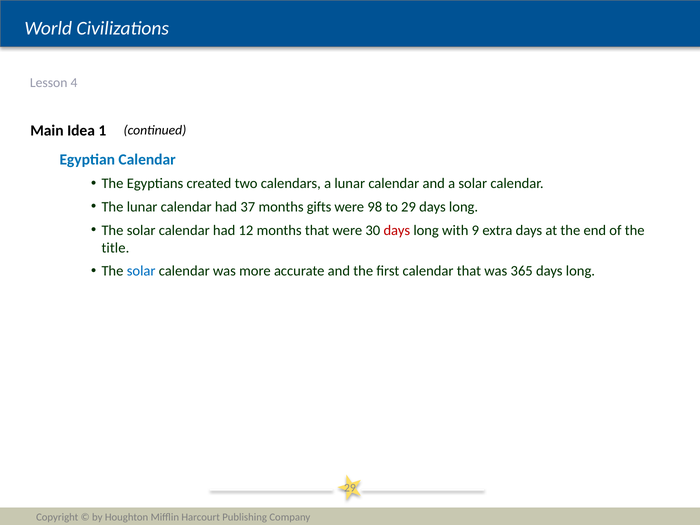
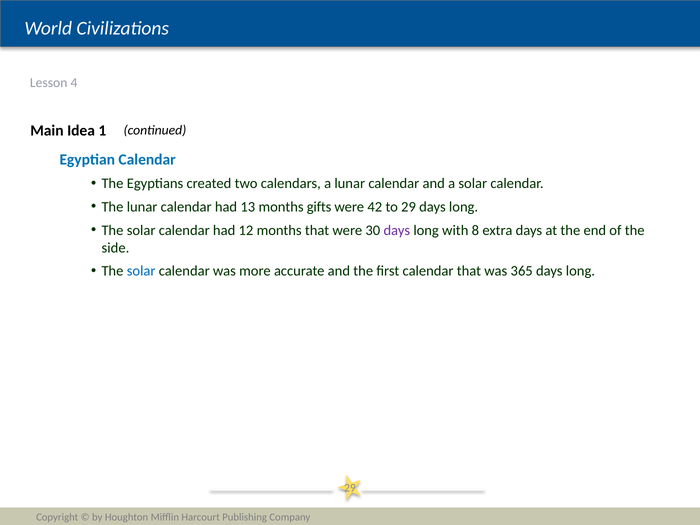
37: 37 -> 13
98: 98 -> 42
days at (397, 230) colour: red -> purple
9: 9 -> 8
title: title -> side
